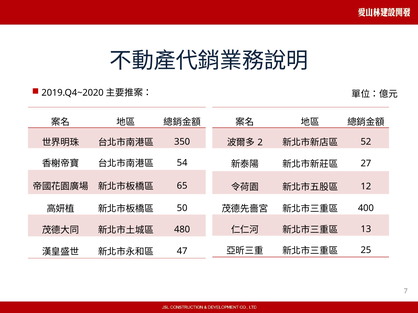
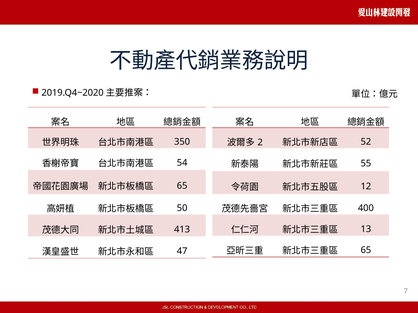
27: 27 -> 55
480: 480 -> 413
25 at (366, 251): 25 -> 65
